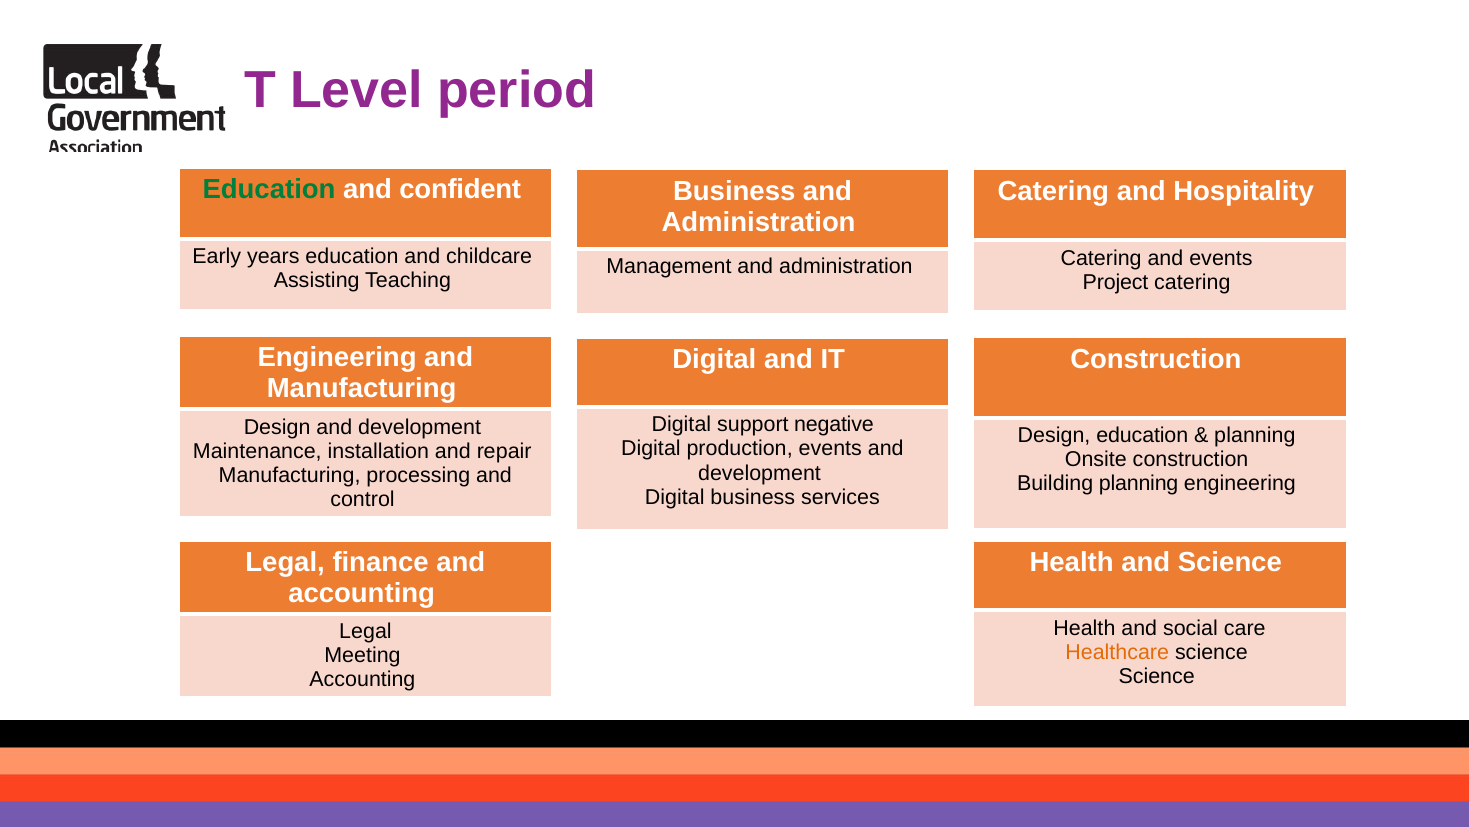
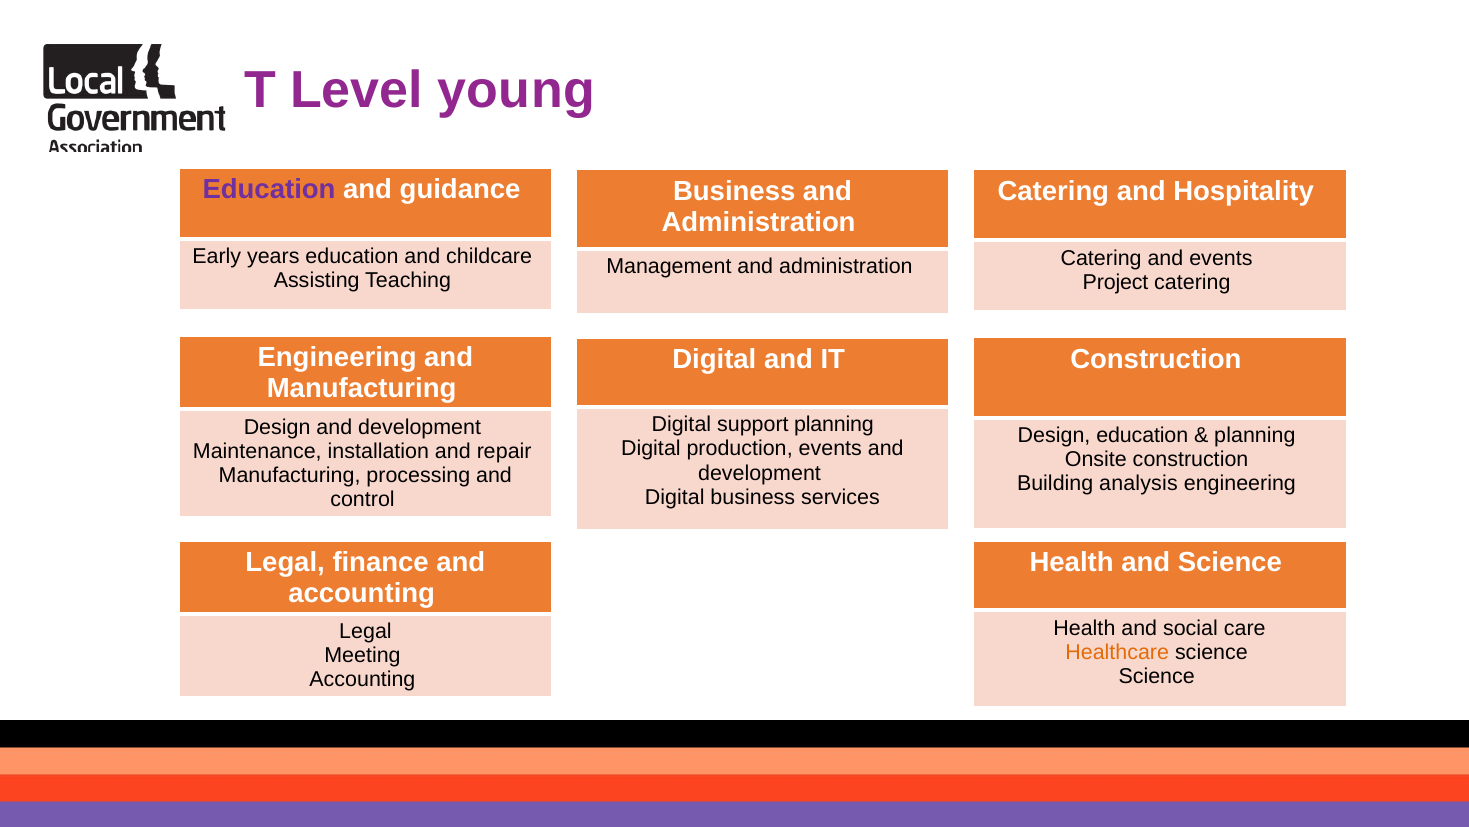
period: period -> young
Education at (269, 190) colour: green -> purple
confident: confident -> guidance
support negative: negative -> planning
Building planning: planning -> analysis
